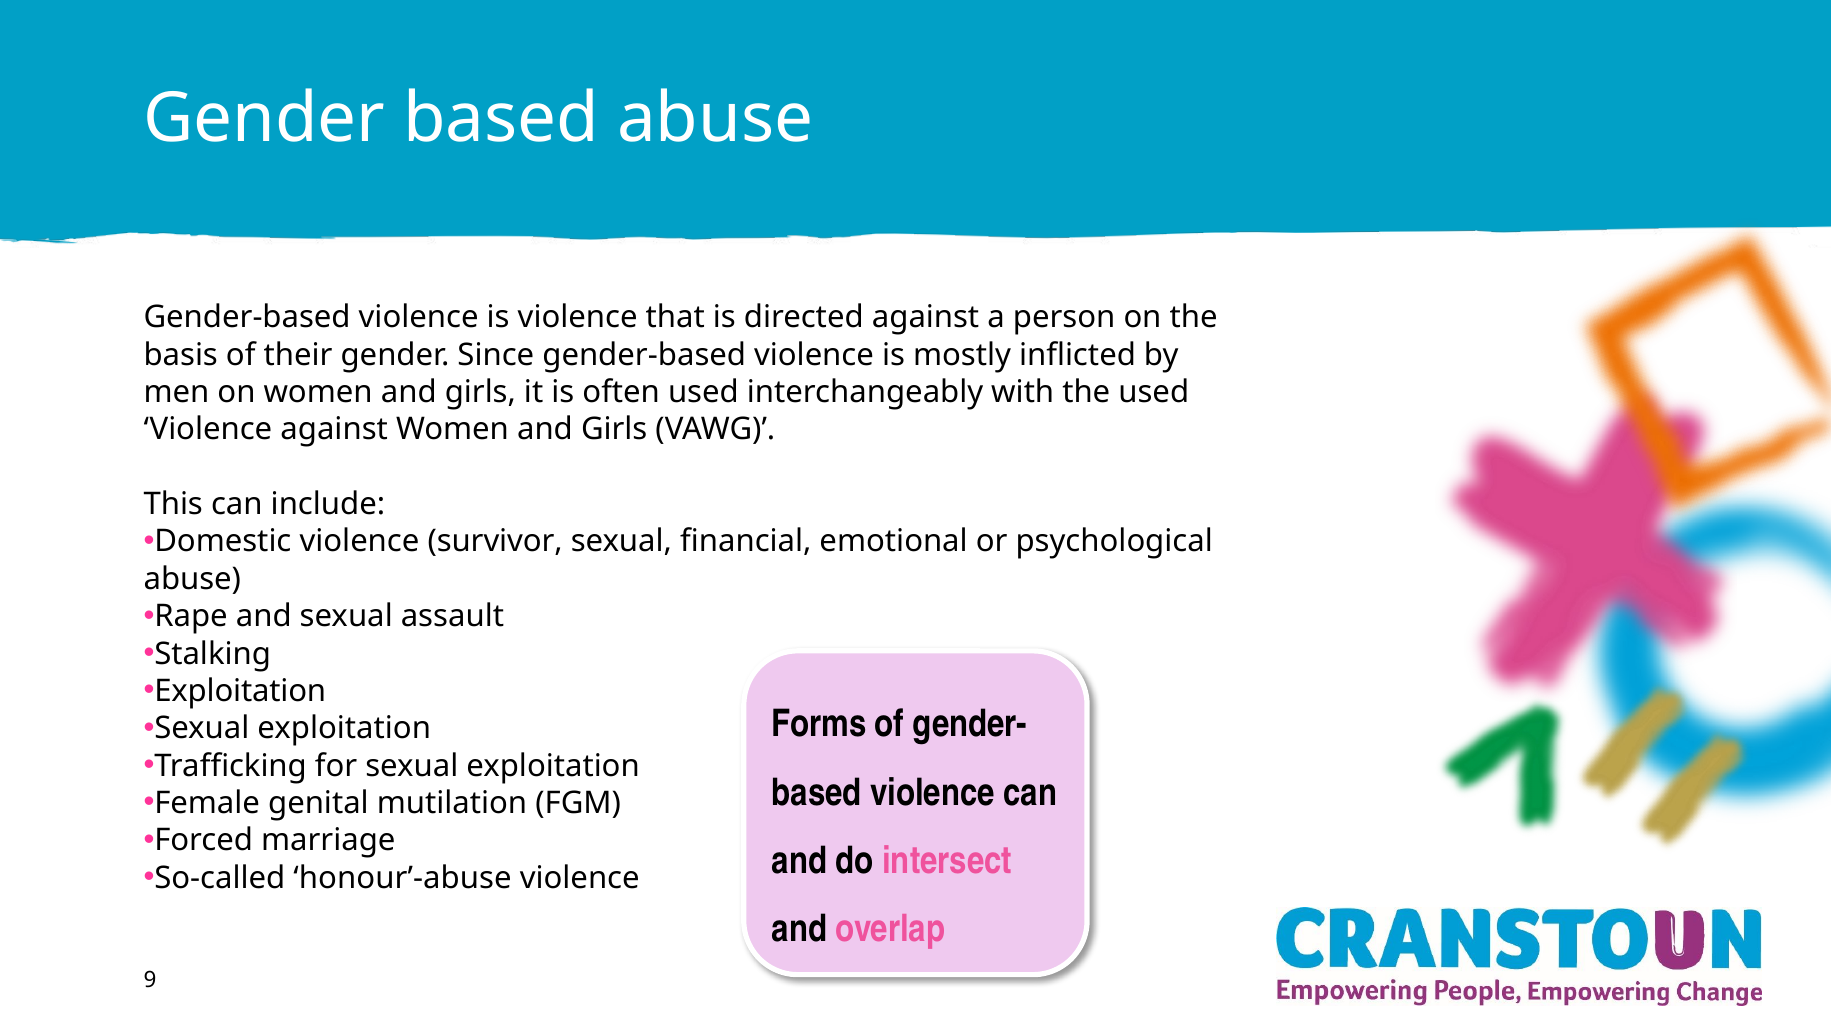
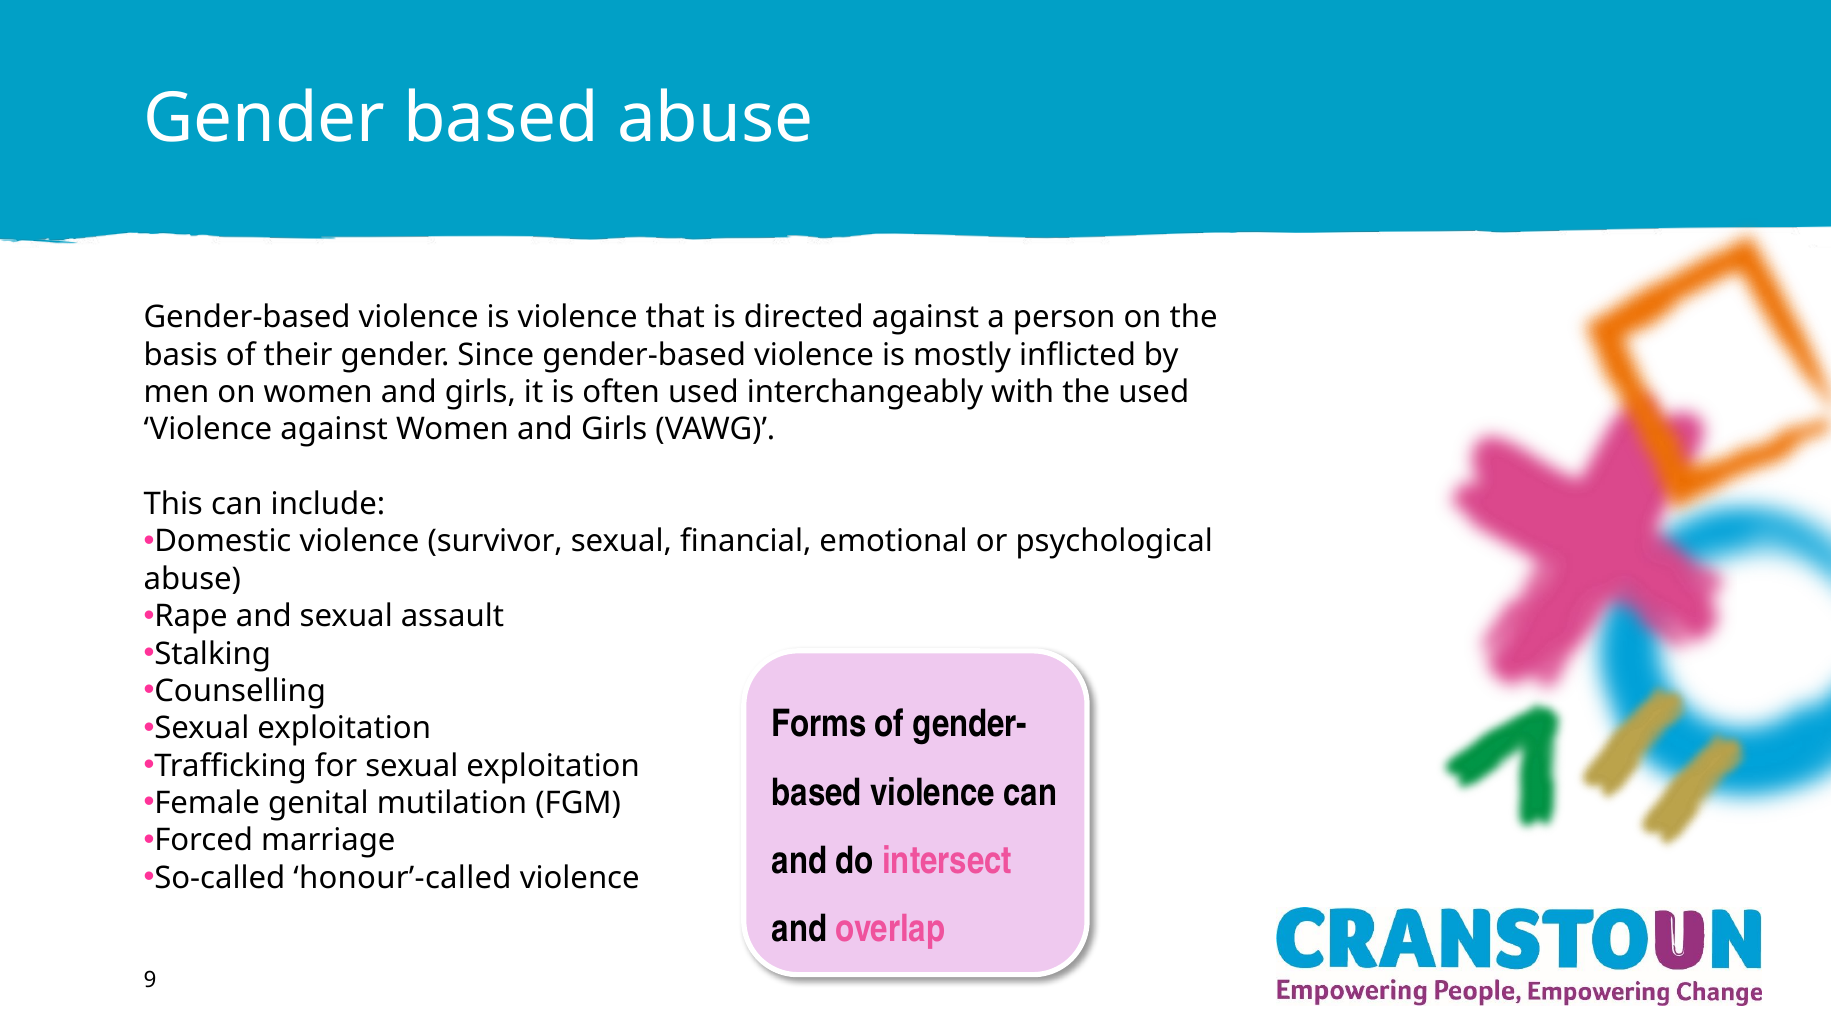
Exploitation at (240, 691): Exploitation -> Counselling
honour’-abuse: honour’-abuse -> honour’-called
